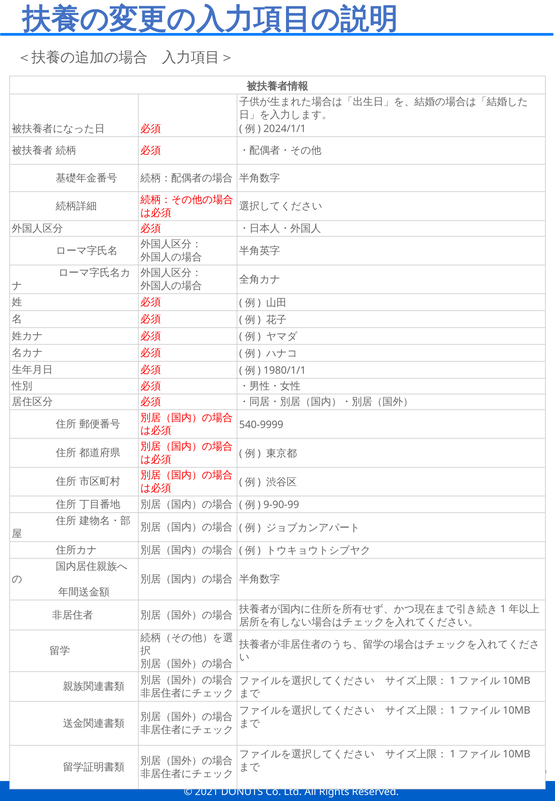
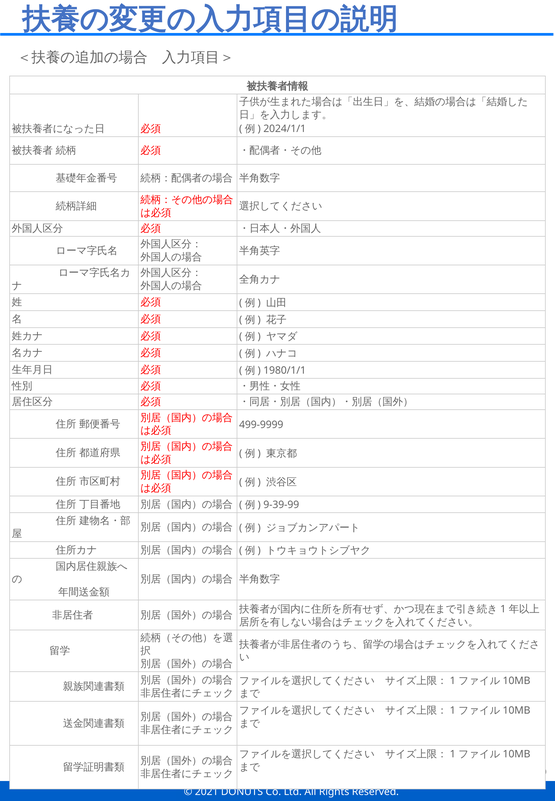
540-9999: 540-9999 -> 499-9999
9-90-99: 9-90-99 -> 9-39-99
